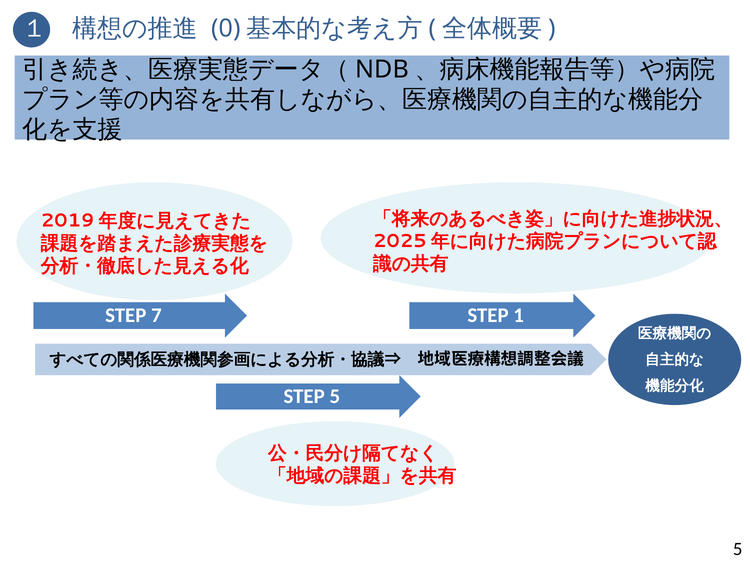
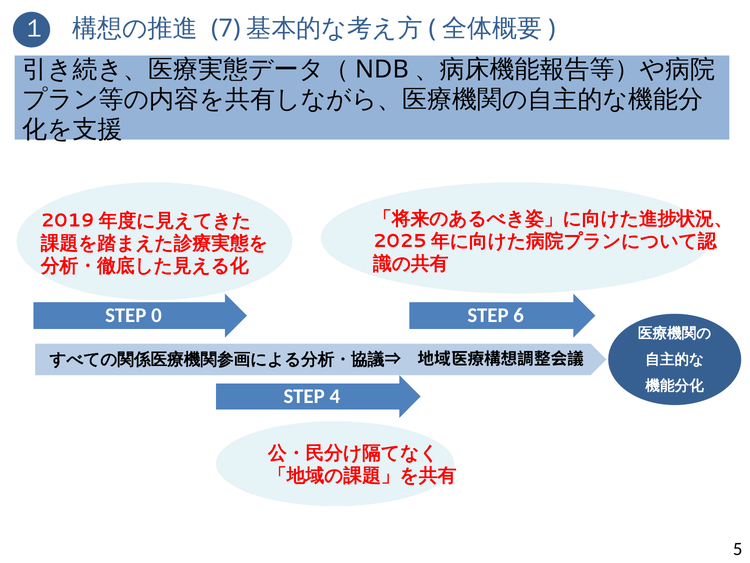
0: 0 -> 7
7: 7 -> 0
1: 1 -> 6
STEP 5: 5 -> 4
